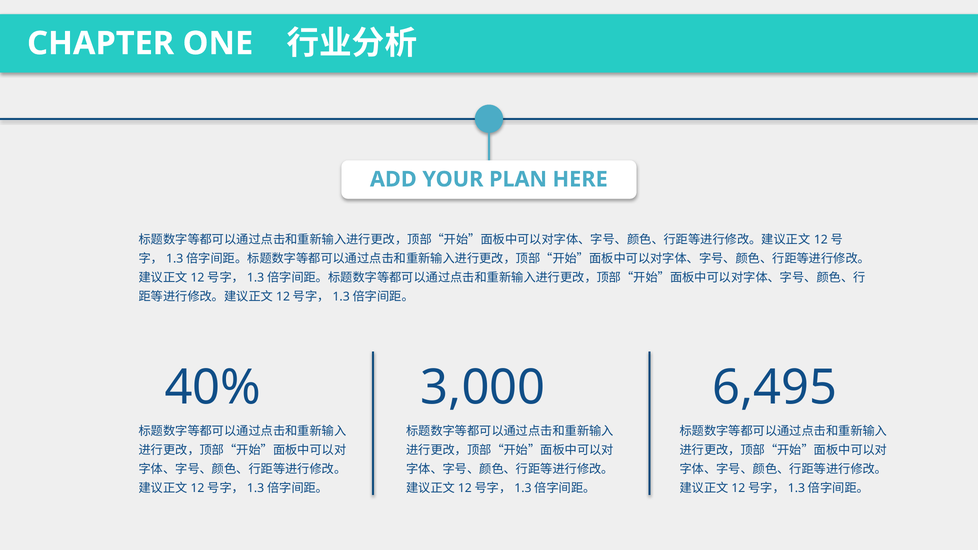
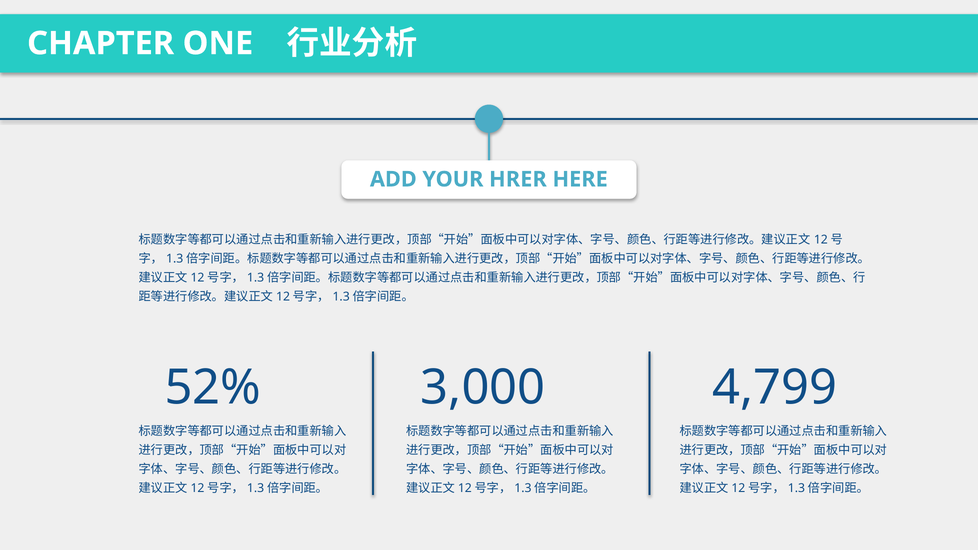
PLAN: PLAN -> HRER
40%: 40% -> 52%
6,495: 6,495 -> 4,799
